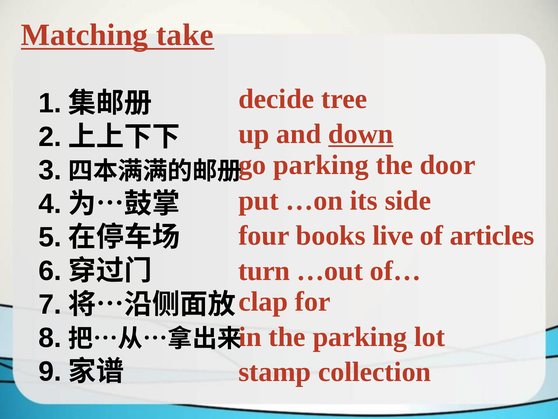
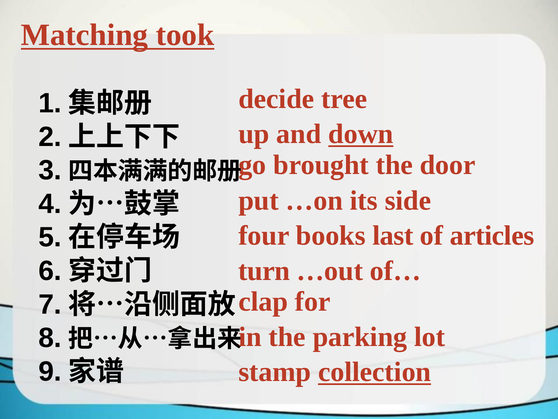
take: take -> took
go parking: parking -> brought
live: live -> last
collection underline: none -> present
